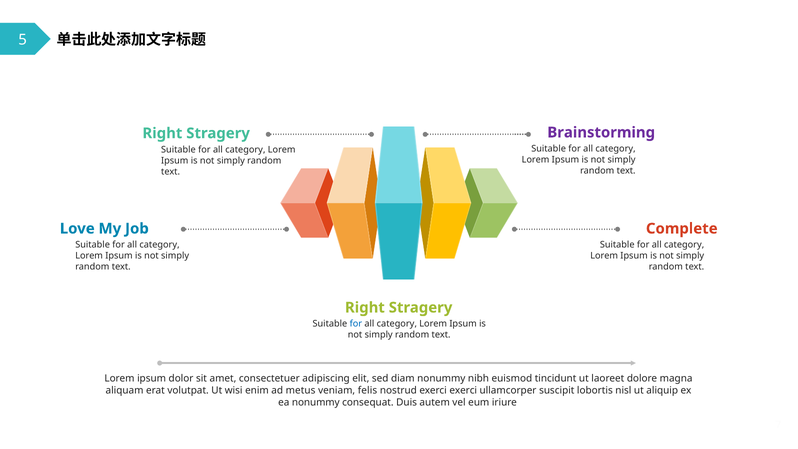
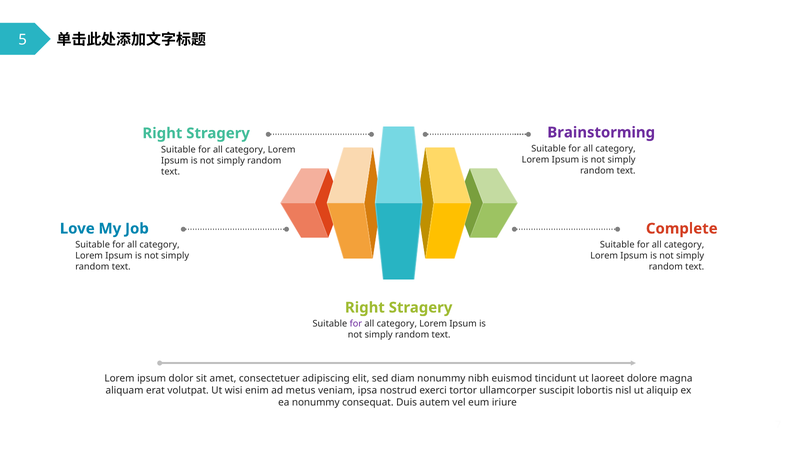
for at (356, 324) colour: blue -> purple
felis: felis -> ipsa
exerci exerci: exerci -> tortor
